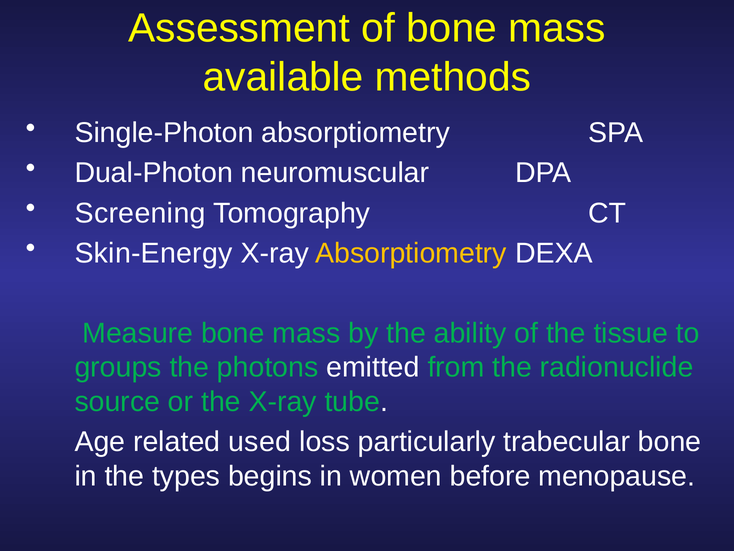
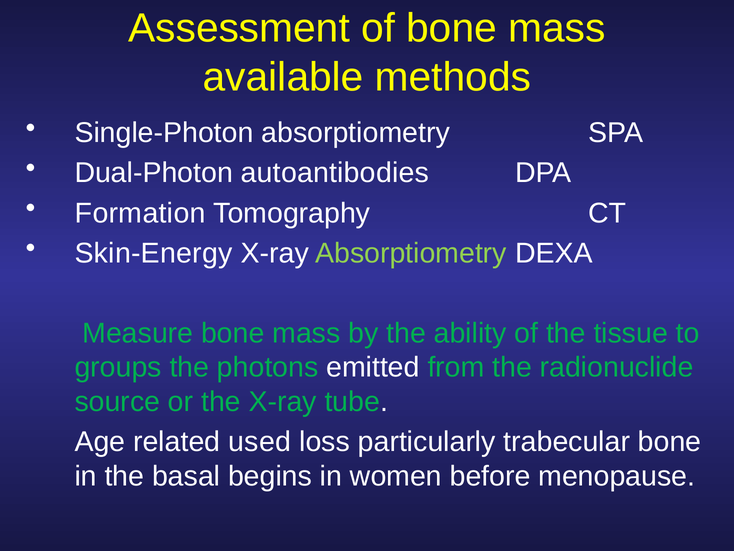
neuromuscular: neuromuscular -> autoantibodies
Screening: Screening -> Formation
Absorptiometry at (411, 253) colour: yellow -> light green
types: types -> basal
